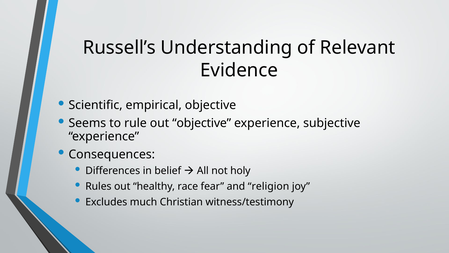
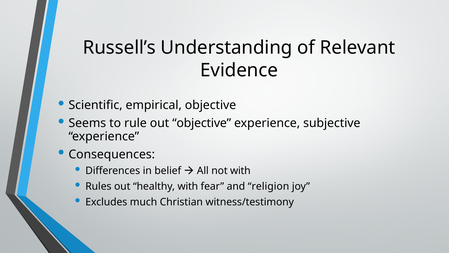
not holy: holy -> with
healthy race: race -> with
